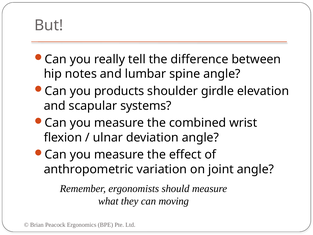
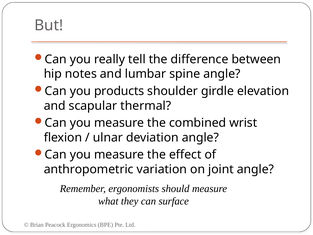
systems: systems -> thermal
moving: moving -> surface
